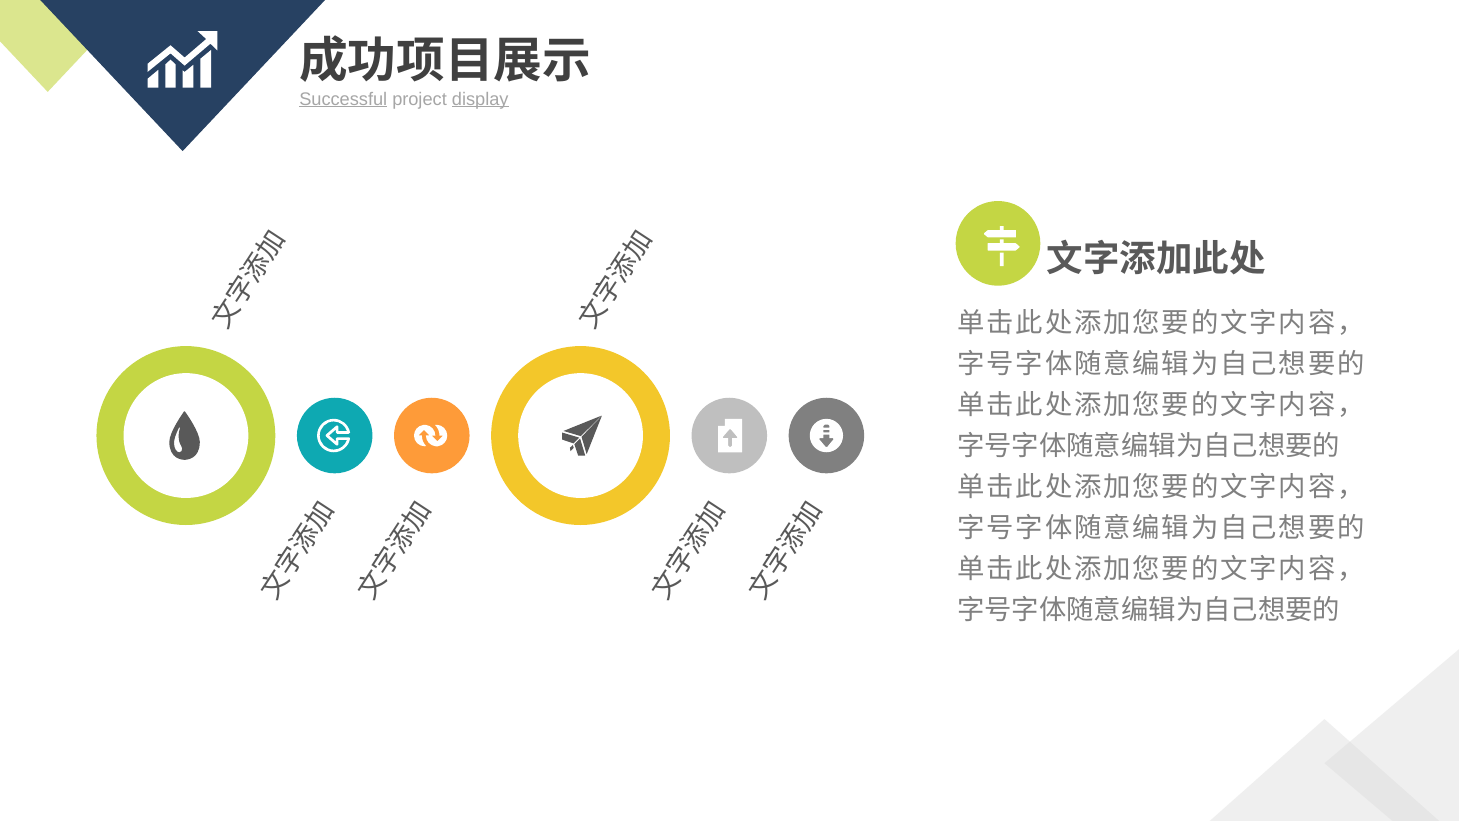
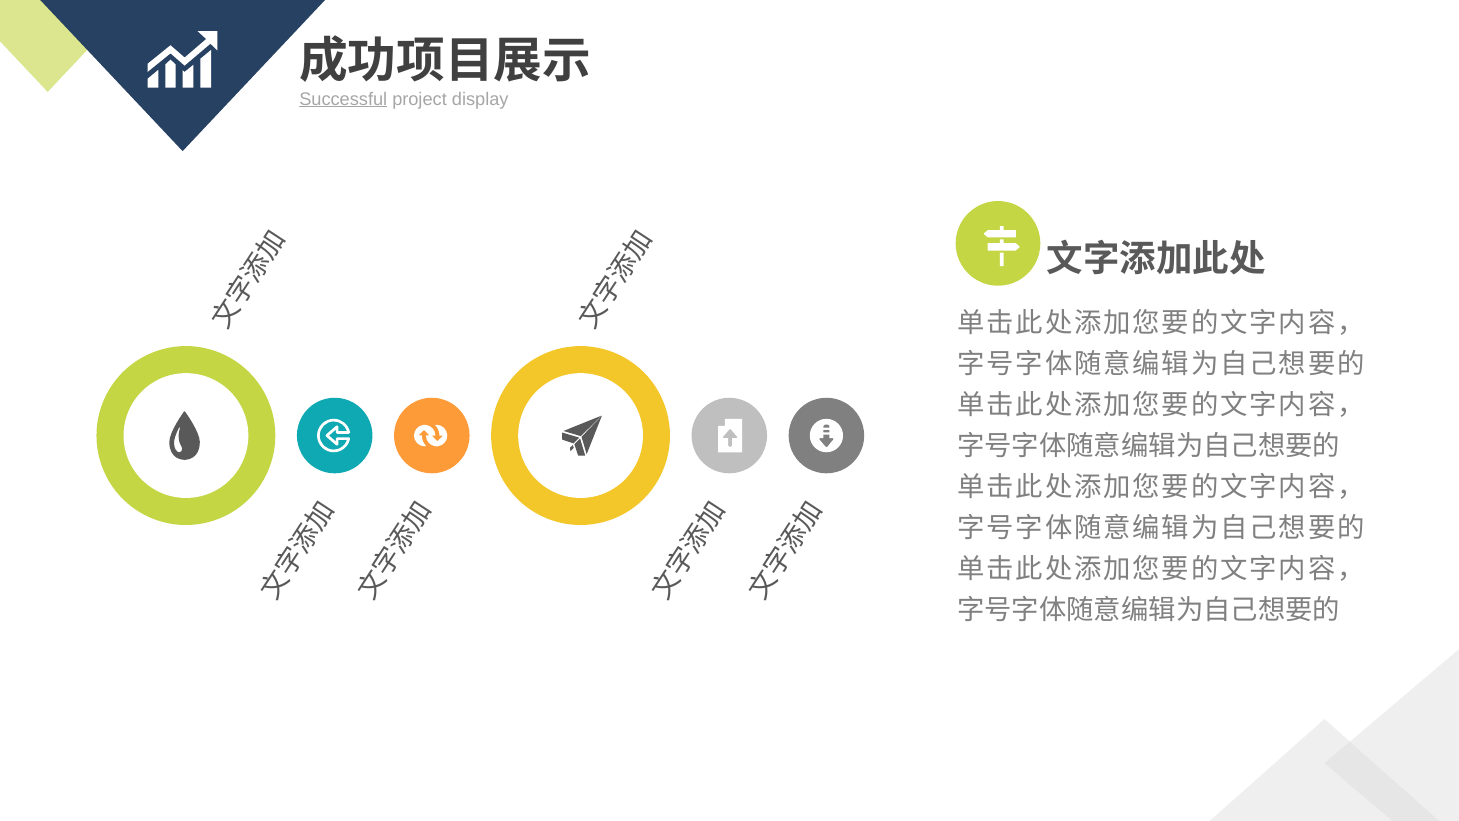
display underline: present -> none
